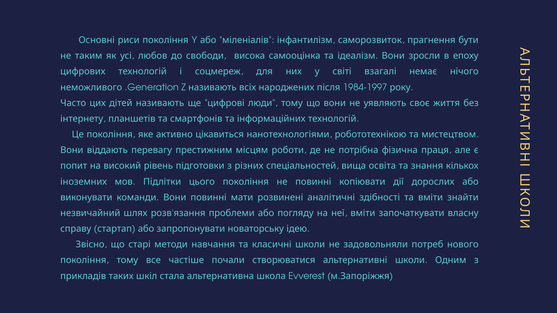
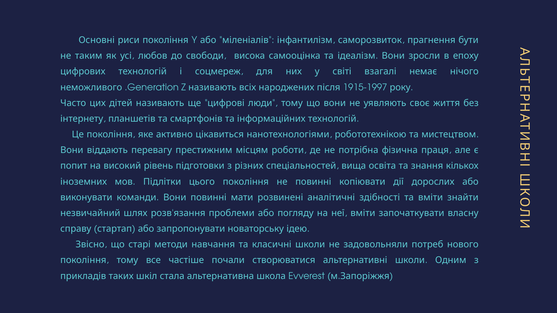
1984-1997: 1984-1997 -> 1915-1997
